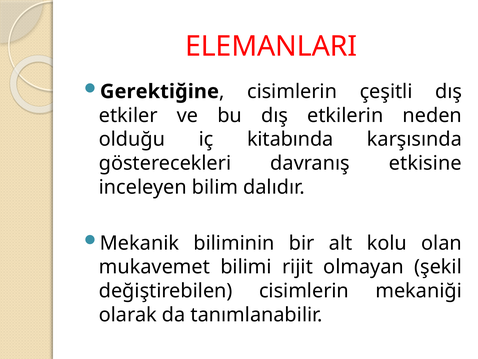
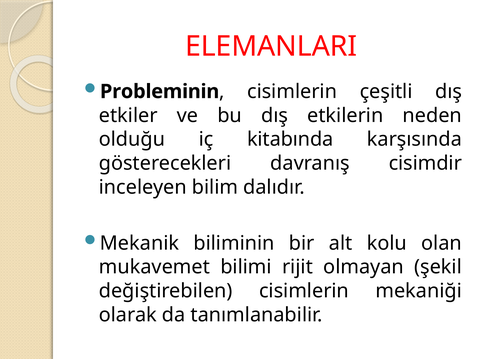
Gerektiğine: Gerektiğine -> Probleminin
etkisine: etkisine -> cisimdir
